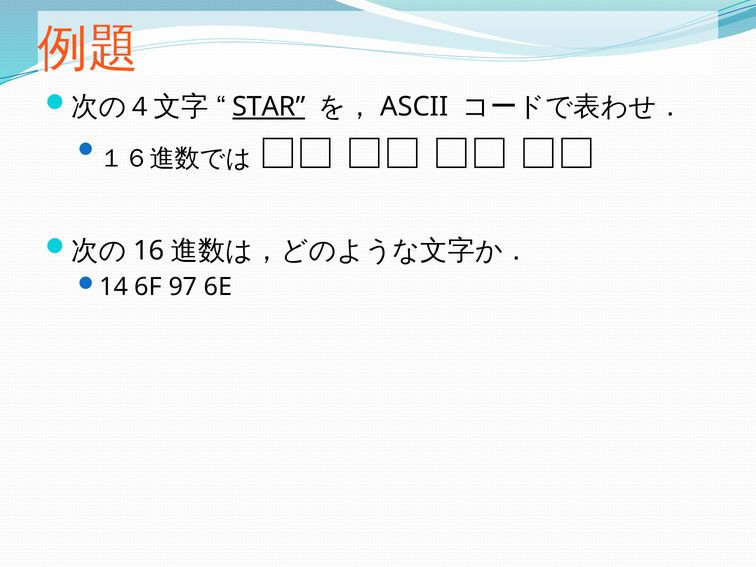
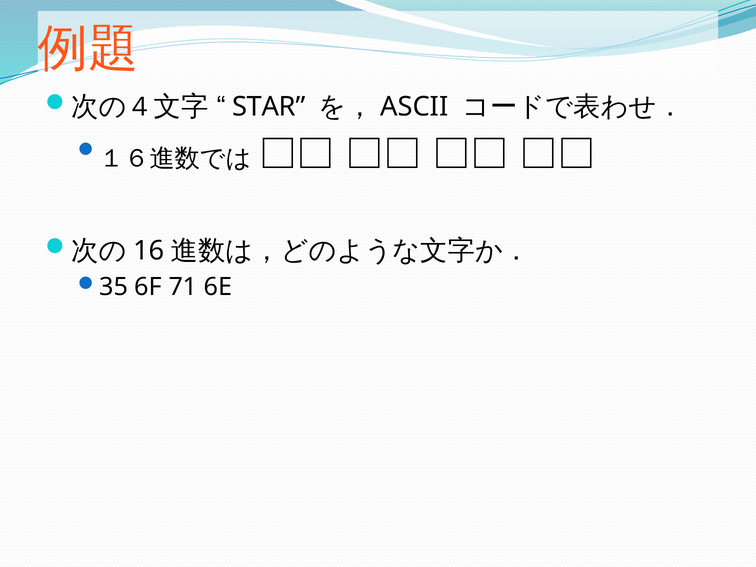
STAR underline: present -> none
14: 14 -> 35
97: 97 -> 71
